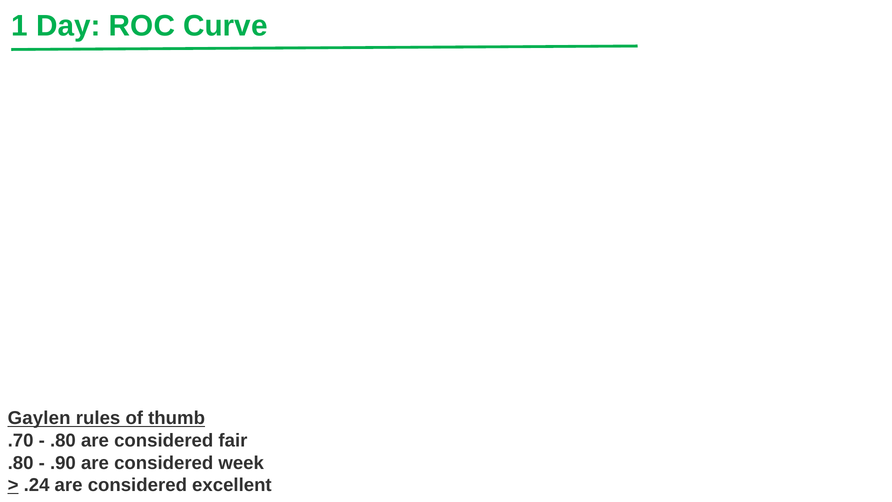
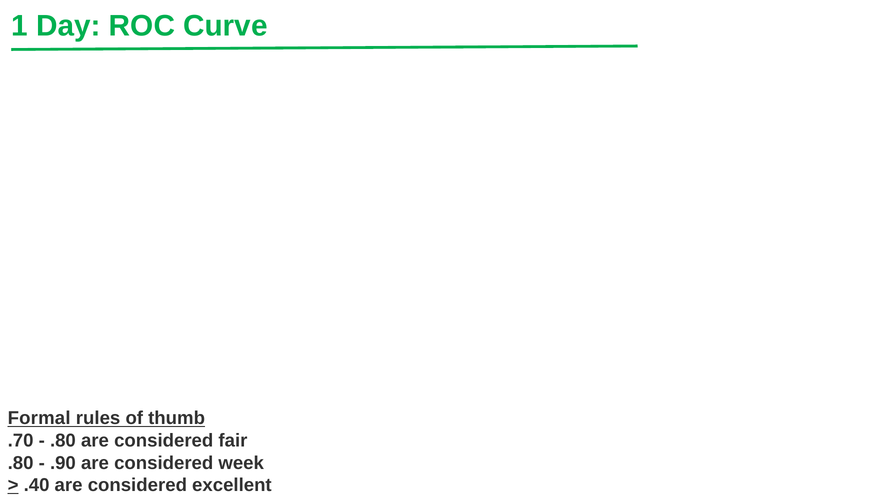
Gaylen: Gaylen -> Formal
.24: .24 -> .40
